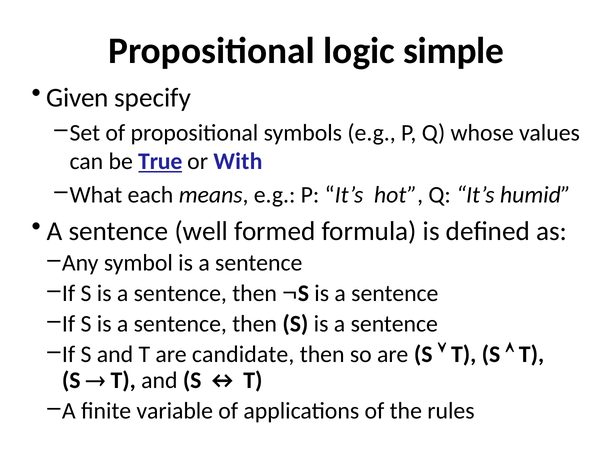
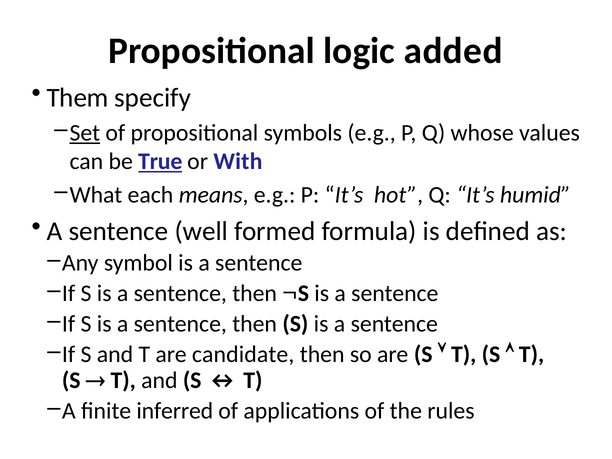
simple: simple -> added
Given: Given -> Them
Set underline: none -> present
variable: variable -> inferred
